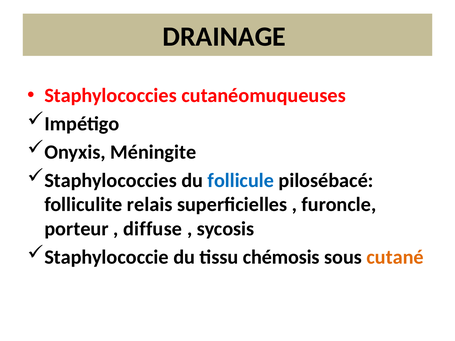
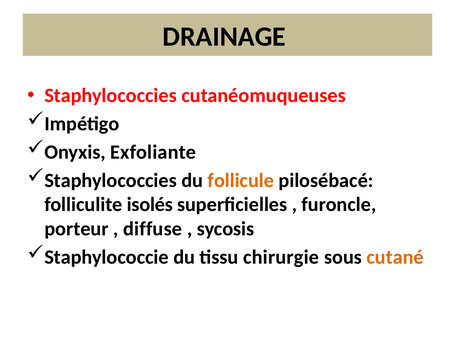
Méningite: Méningite -> Exfoliante
follicule colour: blue -> orange
relais: relais -> isolés
chémosis: chémosis -> chirurgie
